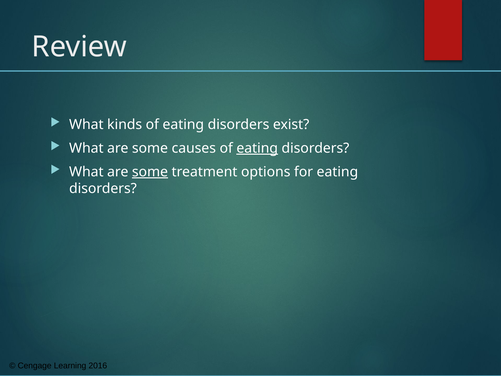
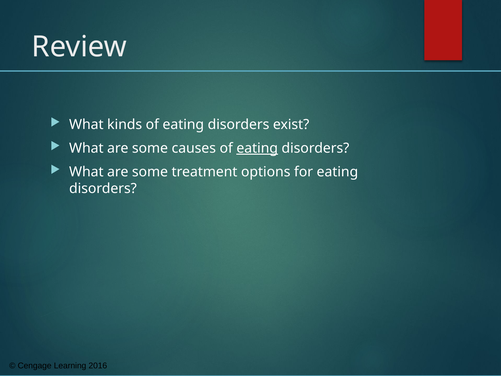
some at (150, 172) underline: present -> none
